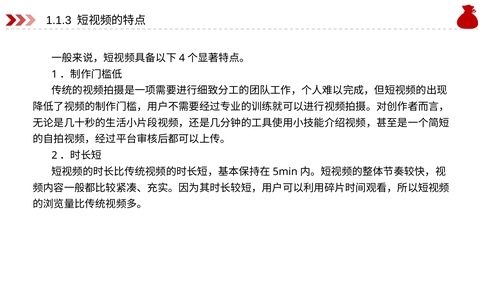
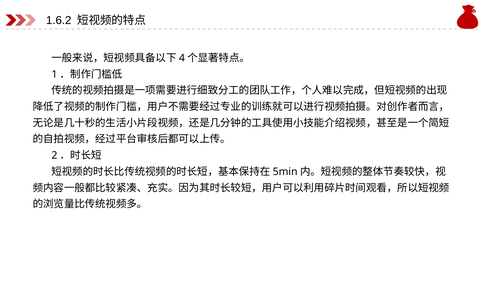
1.1.3: 1.1.3 -> 1.6.2
